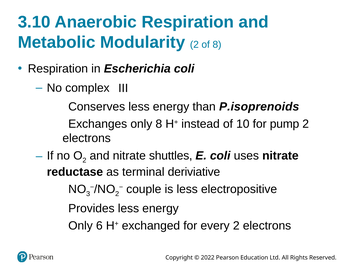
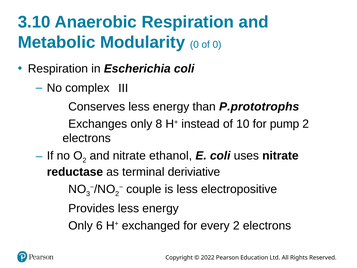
Modularity 2: 2 -> 0
of 8: 8 -> 0
P.isoprenoids: P.isoprenoids -> P.prototrophs
shuttles: shuttles -> ethanol
